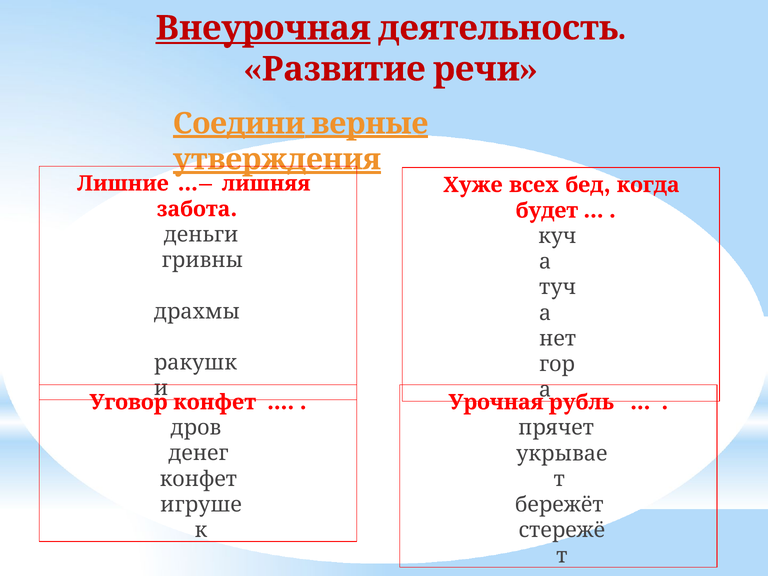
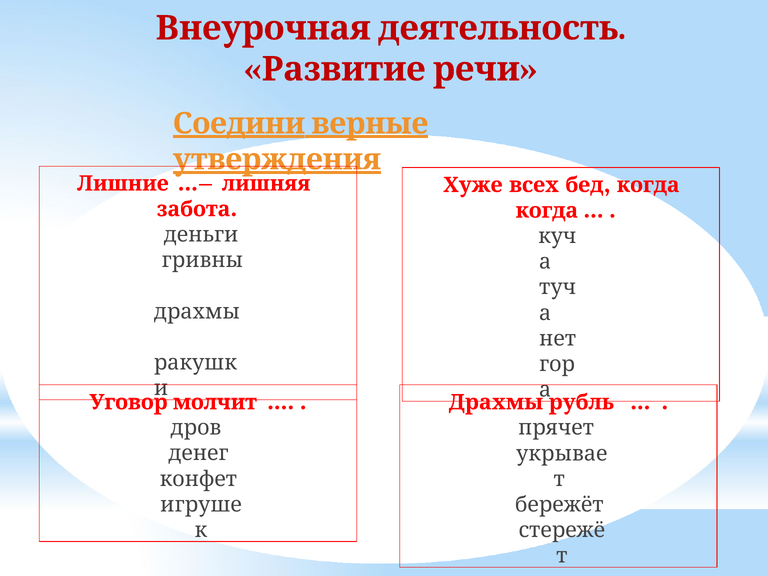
Внеурочная underline: present -> none
будет at (547, 211): будет -> когда
Уговор конфет: конфет -> молчит
Урочная at (496, 402): Урочная -> Драхмы
